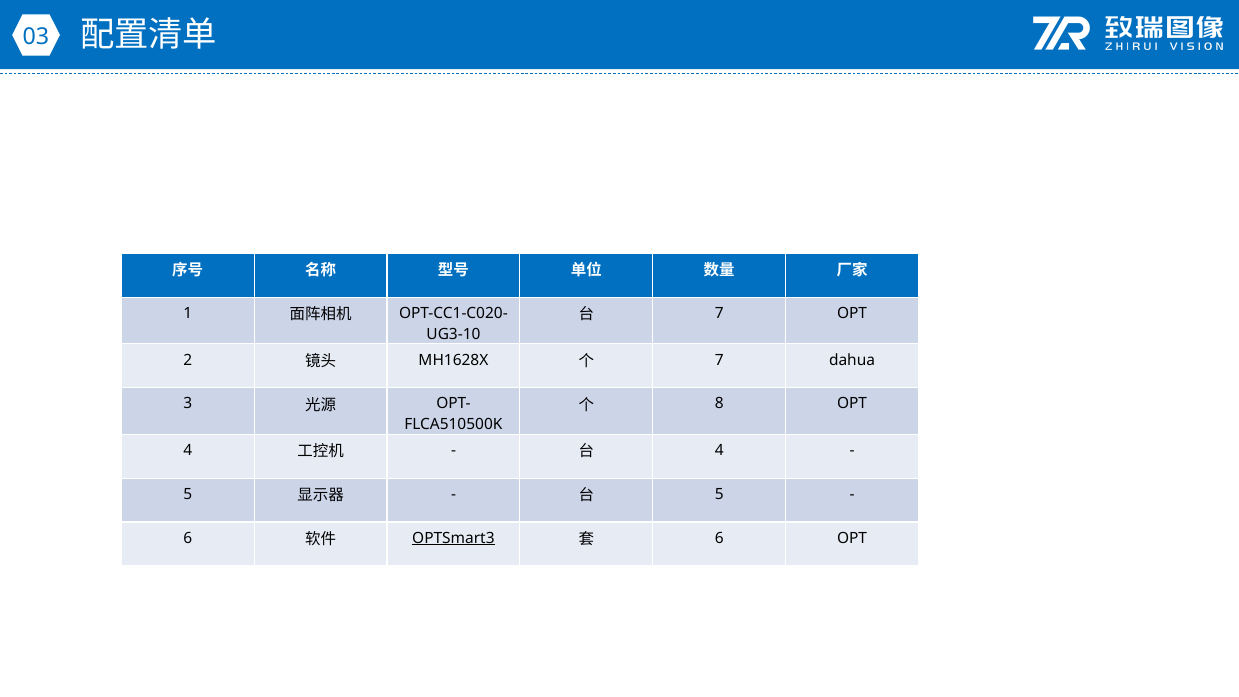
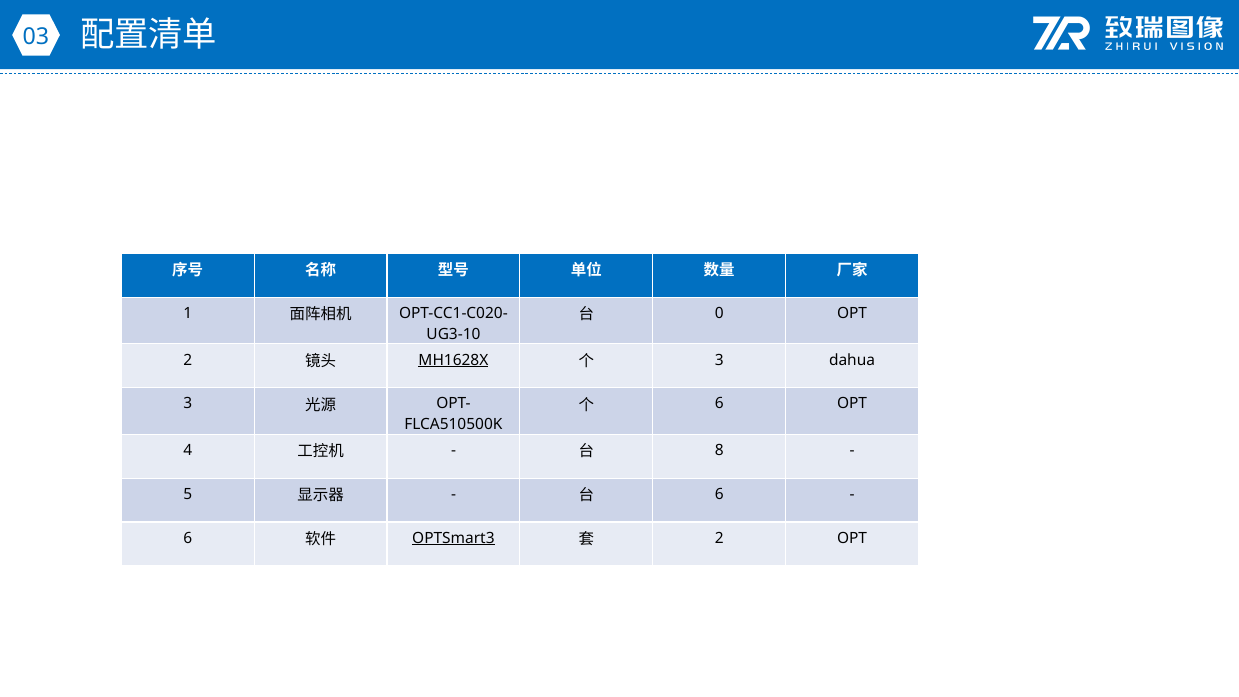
7 at (719, 313): 7 -> 0
MH1628X underline: none -> present
7 at (719, 360): 7 -> 3
8 at (719, 404): 8 -> 6
4 at (719, 450): 4 -> 8
5 at (719, 494): 5 -> 6
6 at (719, 538): 6 -> 2
